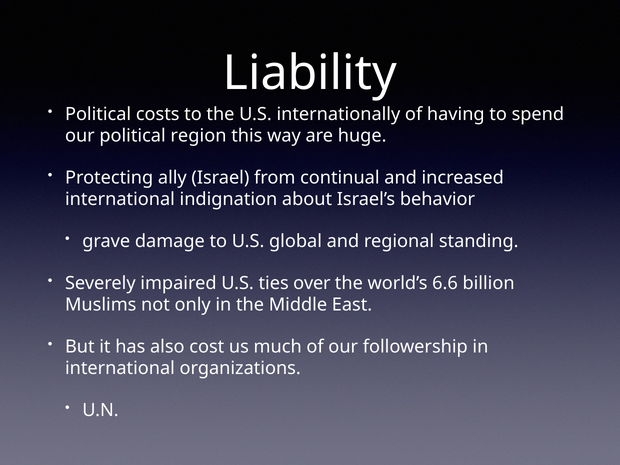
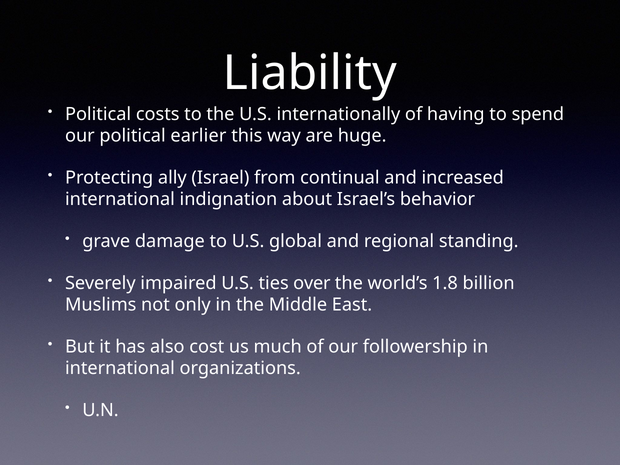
region: region -> earlier
6.6: 6.6 -> 1.8
